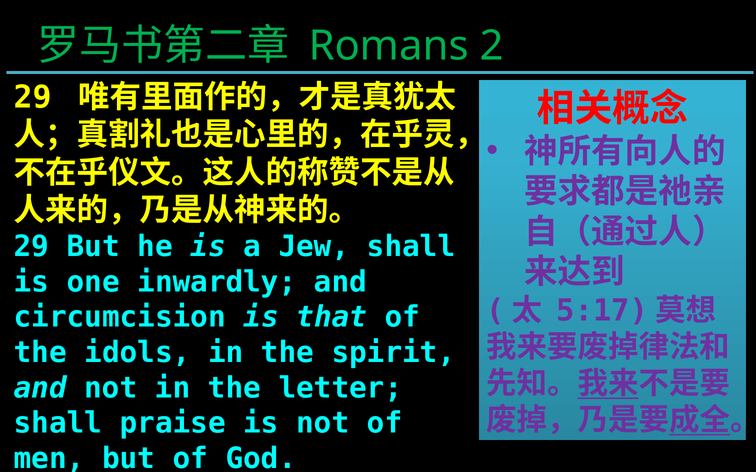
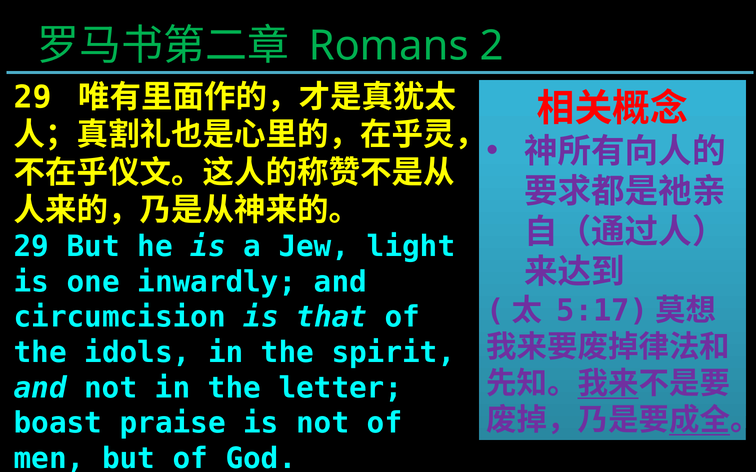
Jew shall: shall -> light
shall at (58, 424): shall -> boast
